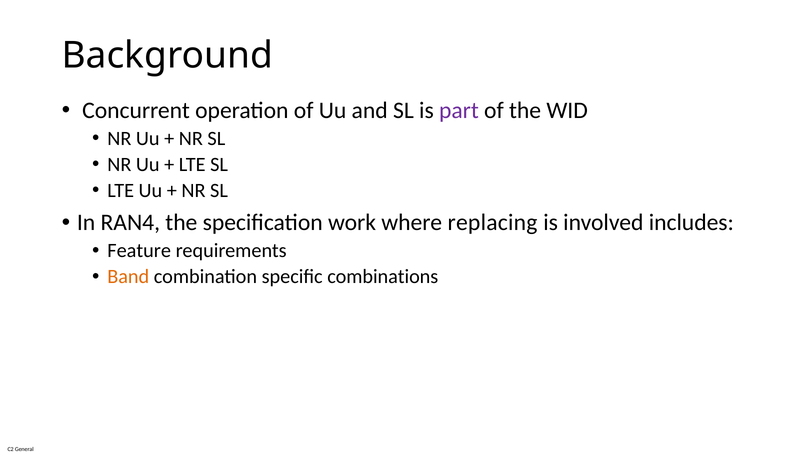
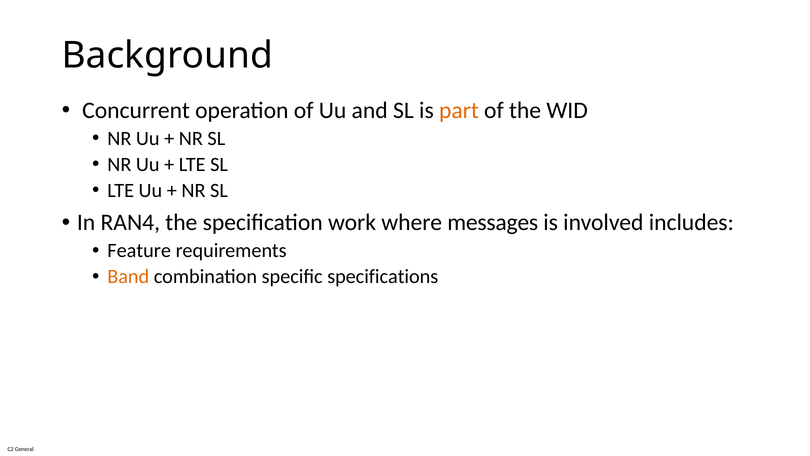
part colour: purple -> orange
replacing: replacing -> messages
combinations: combinations -> specifications
